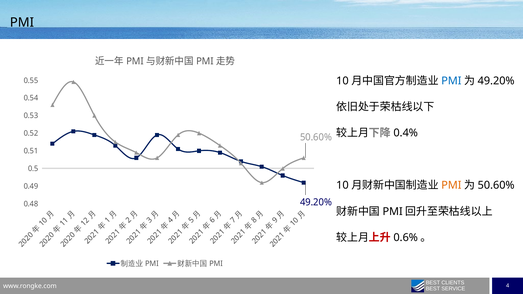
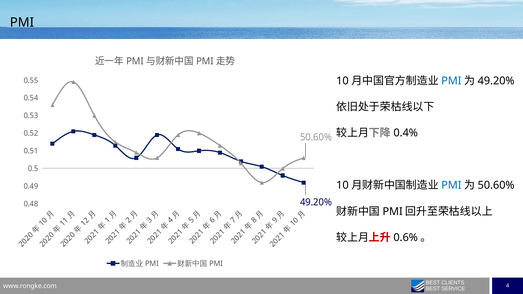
PMI at (451, 185) colour: orange -> blue
